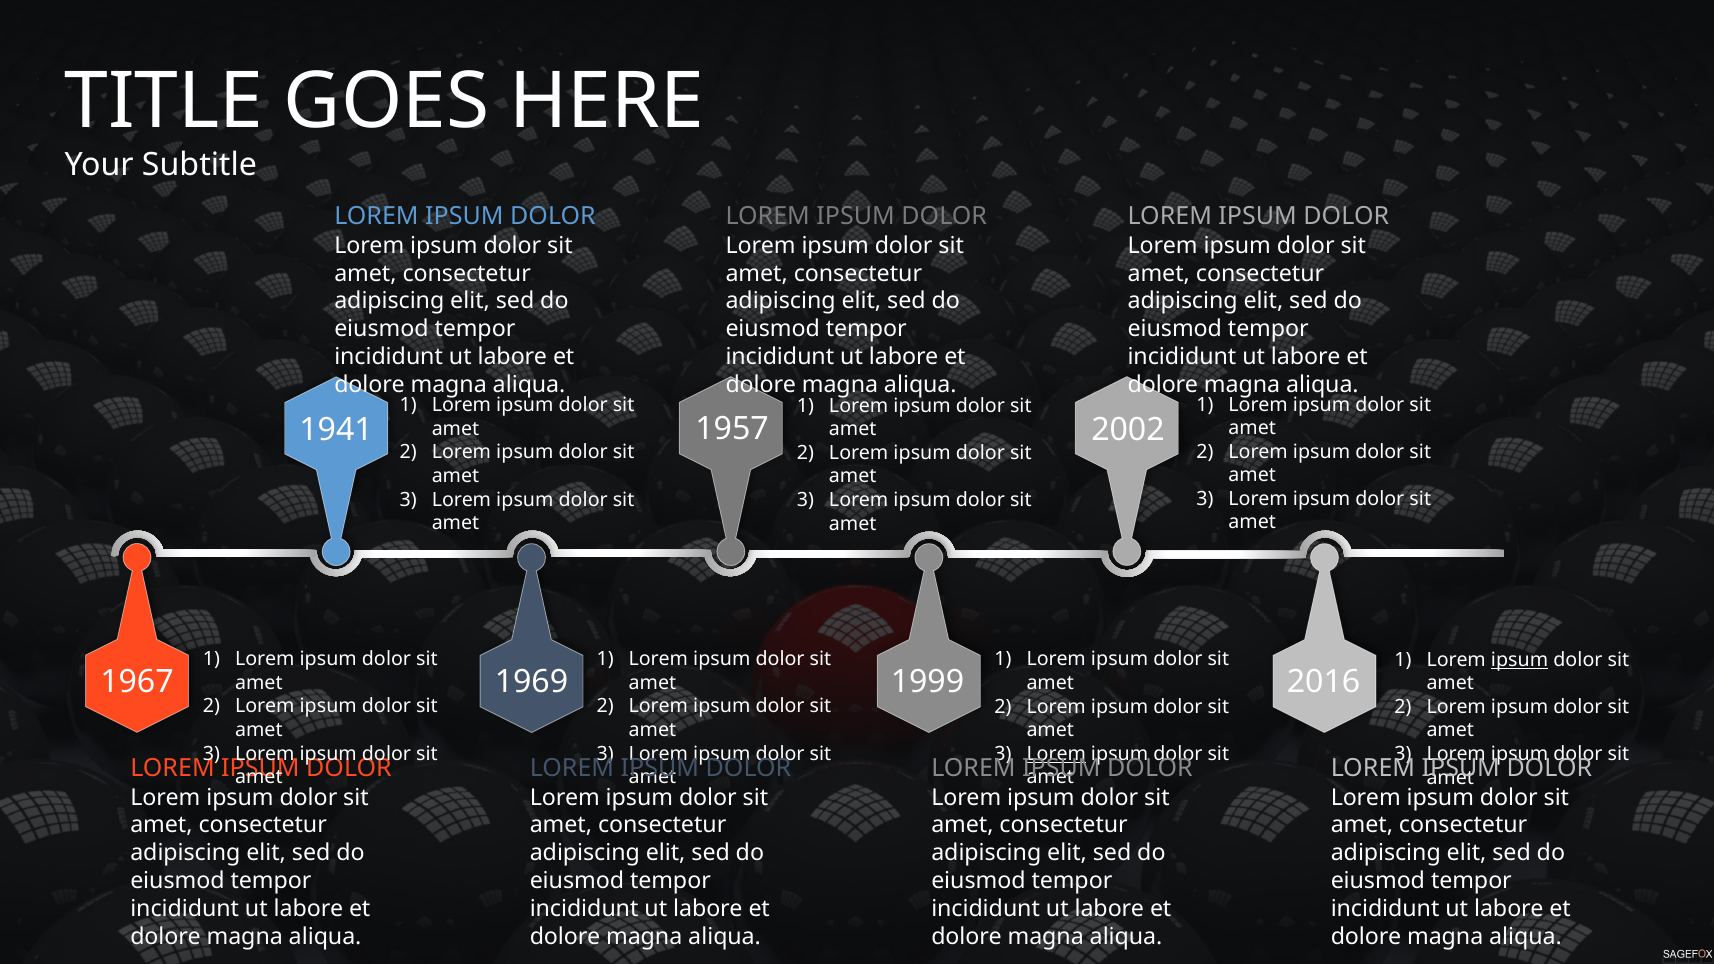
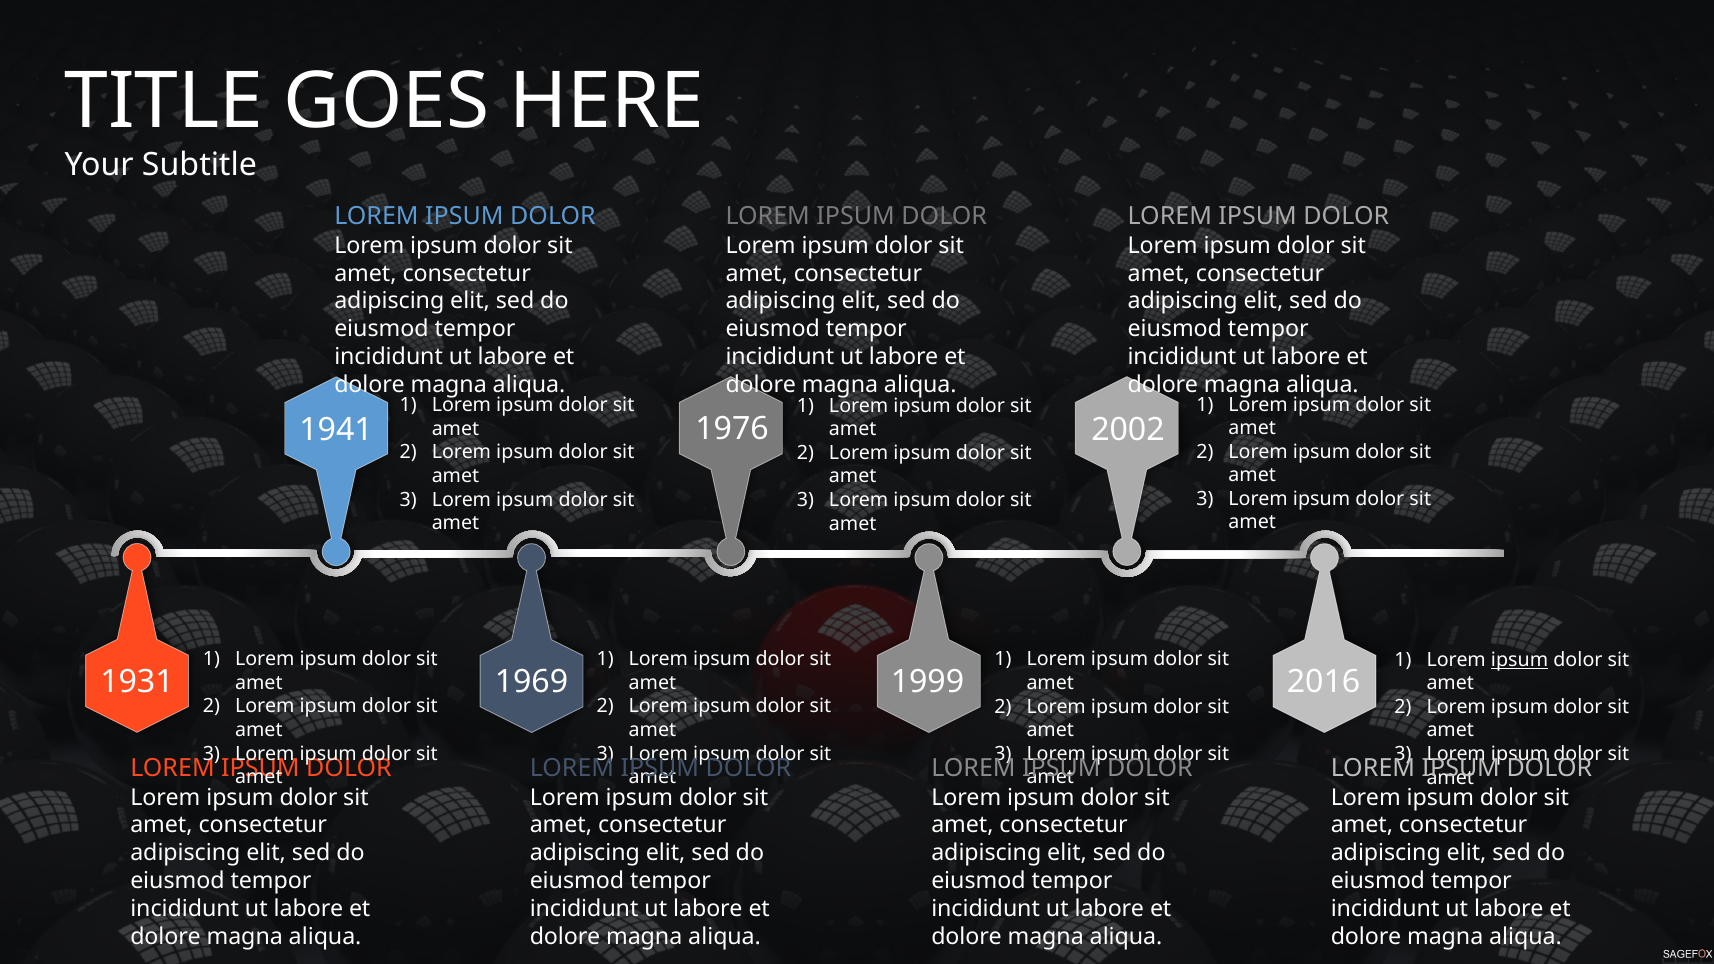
1957: 1957 -> 1976
1967: 1967 -> 1931
Lorem at (1056, 754) underline: present -> none
